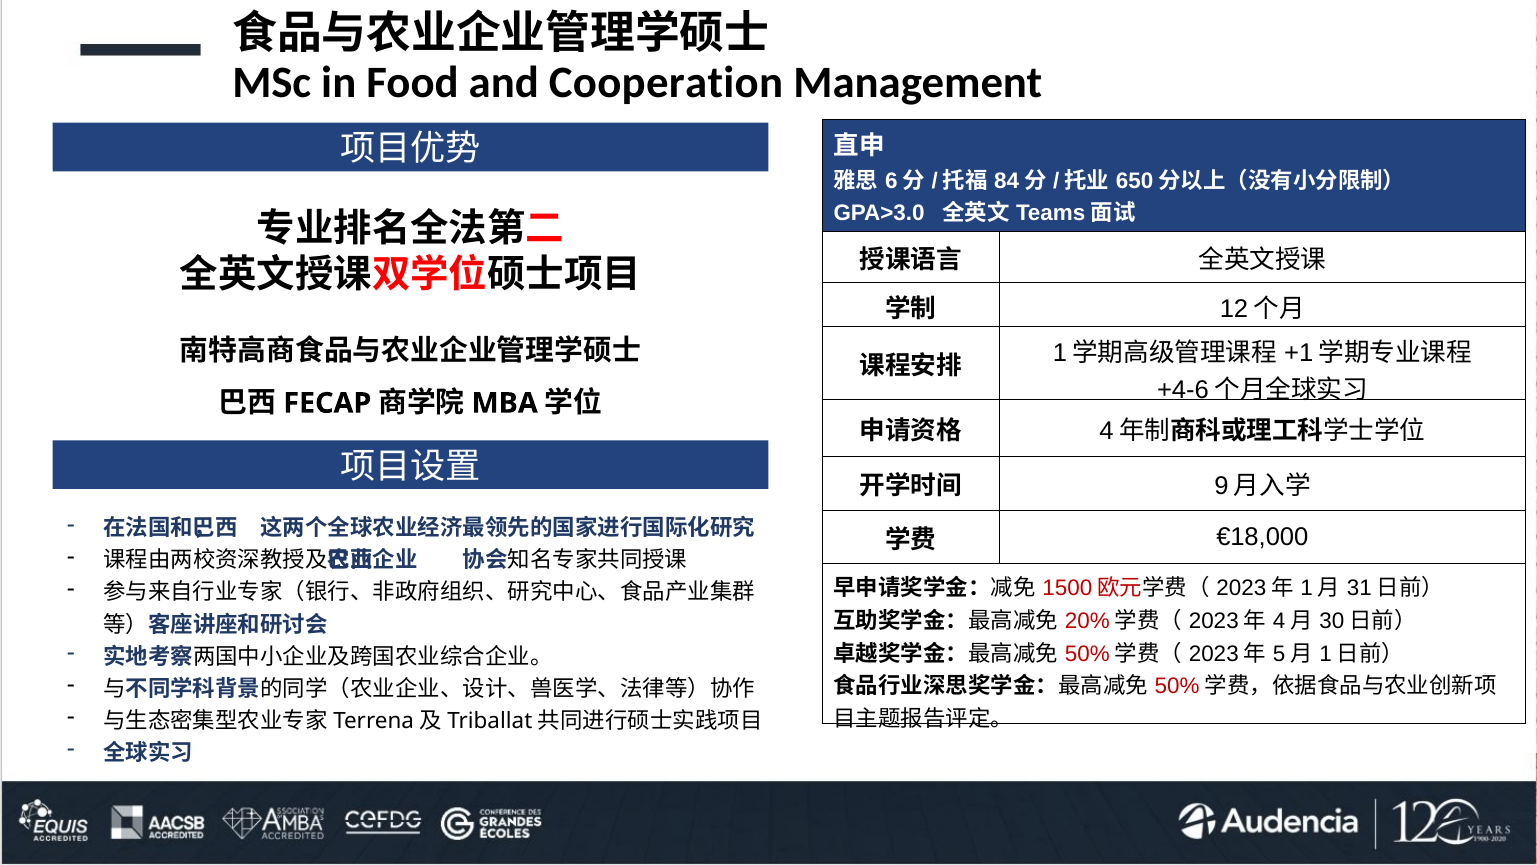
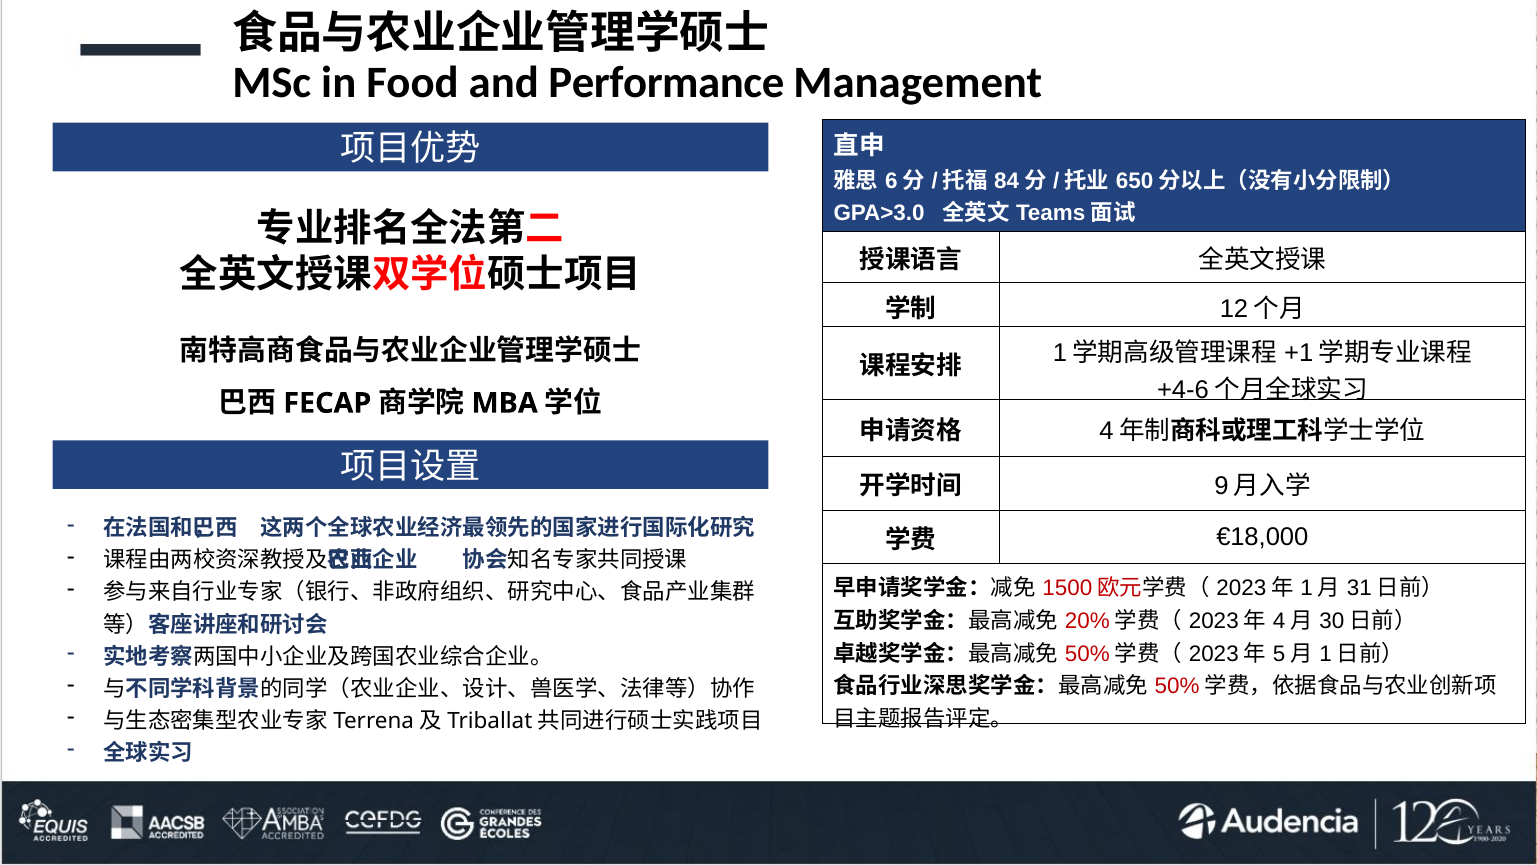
Cooperation: Cooperation -> Performance
